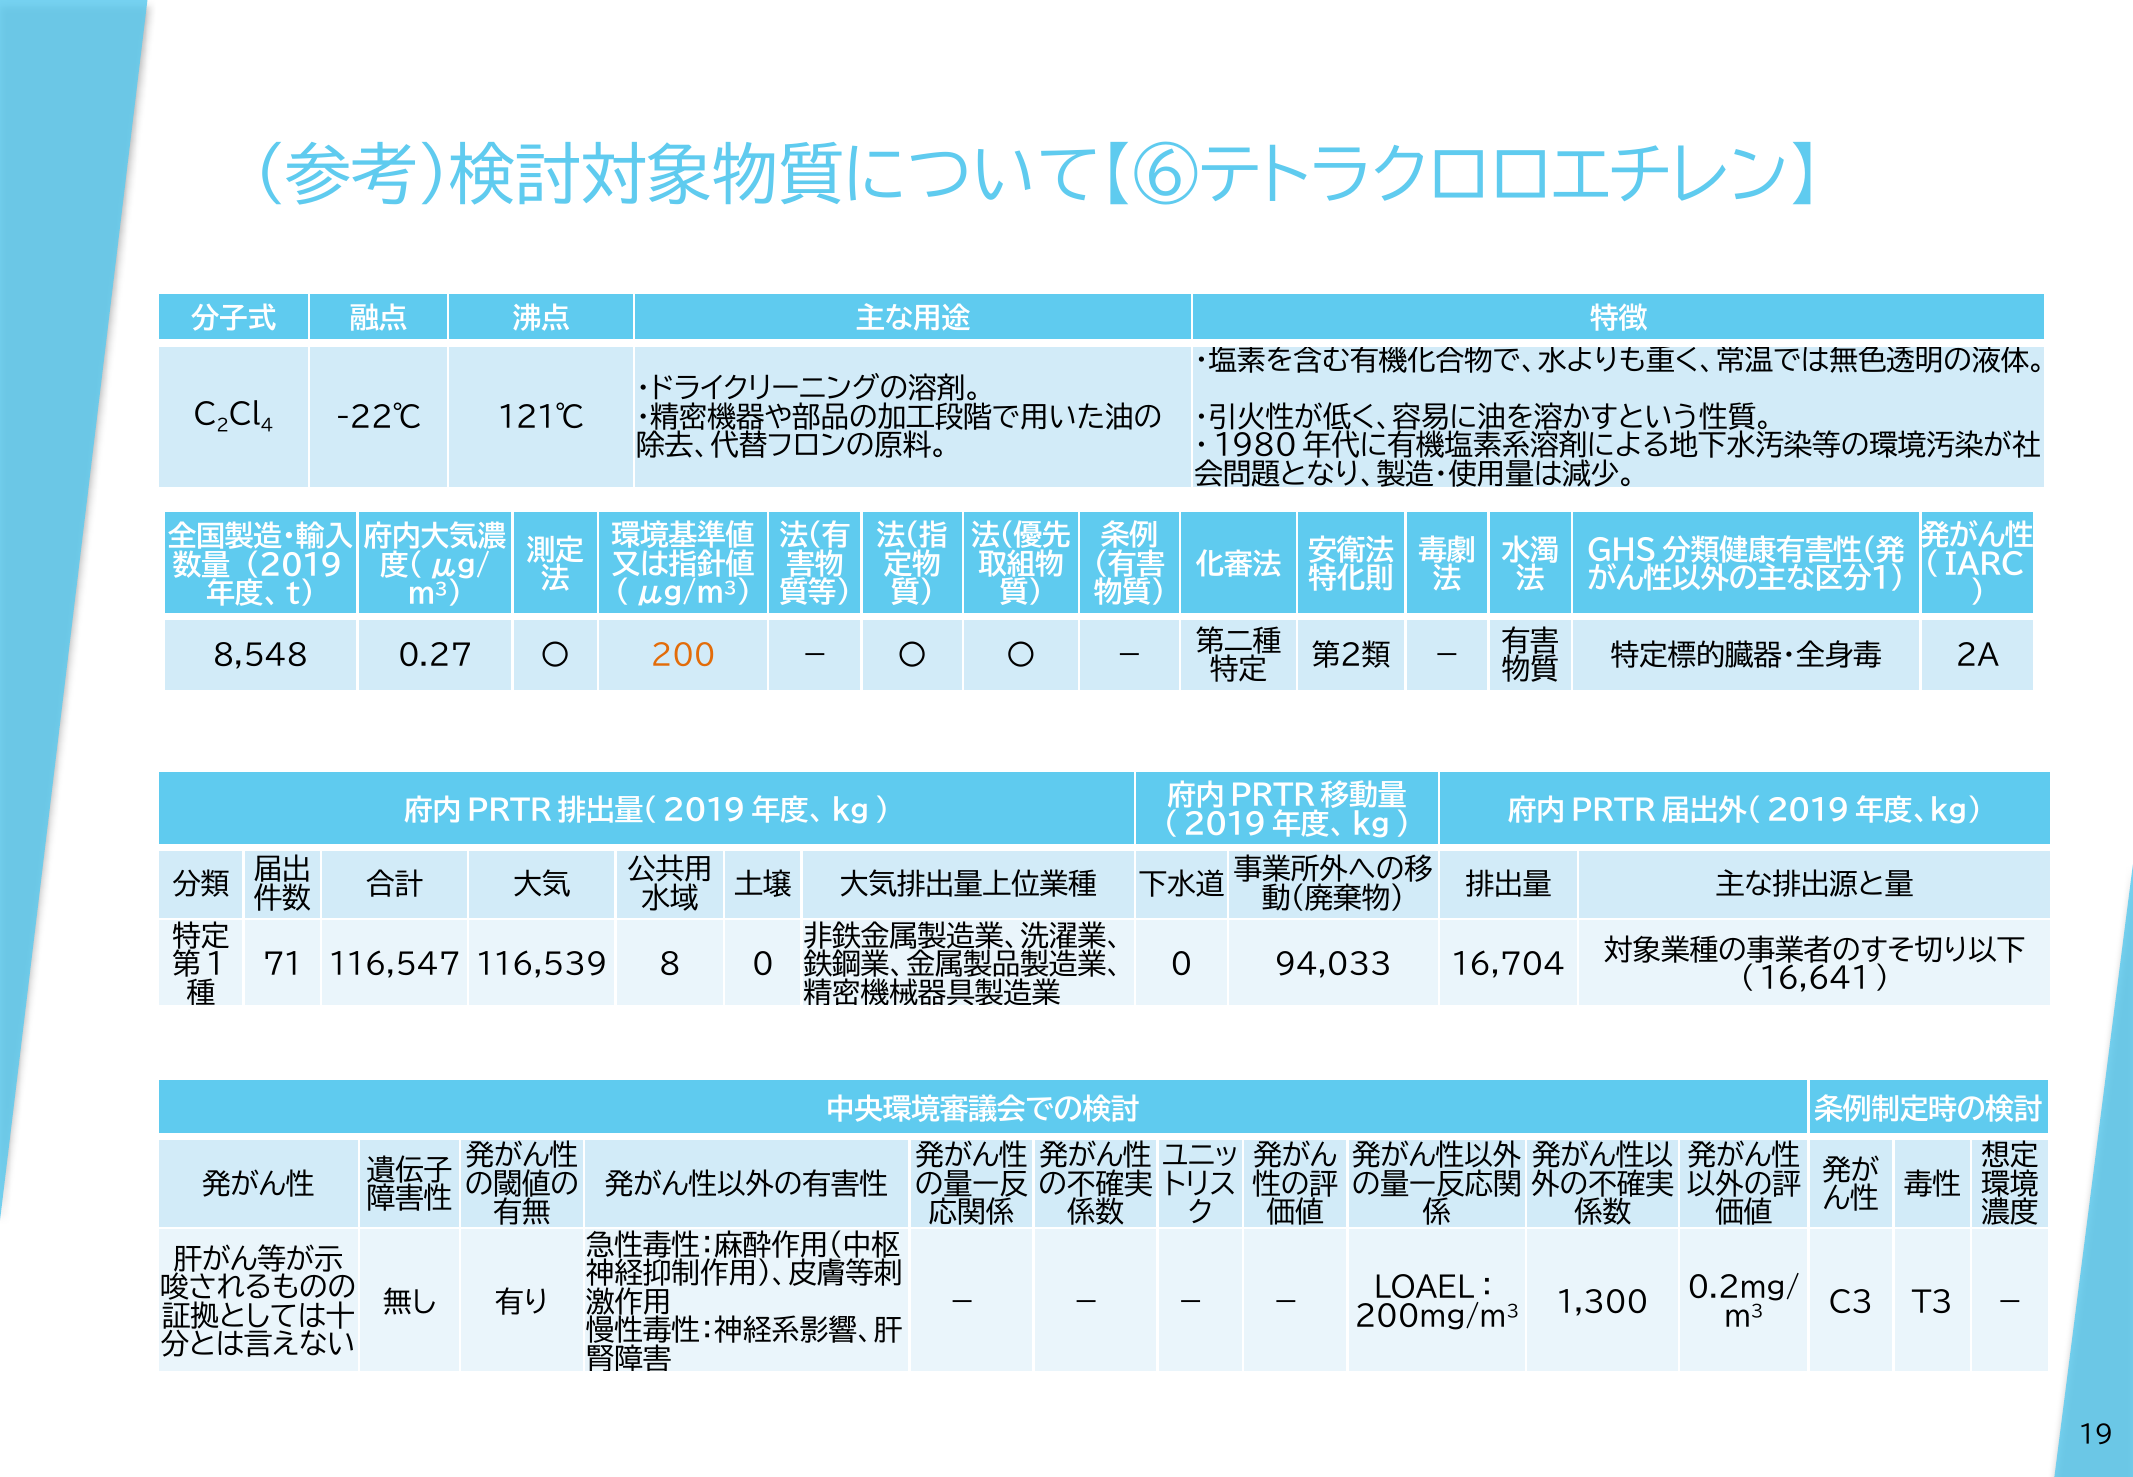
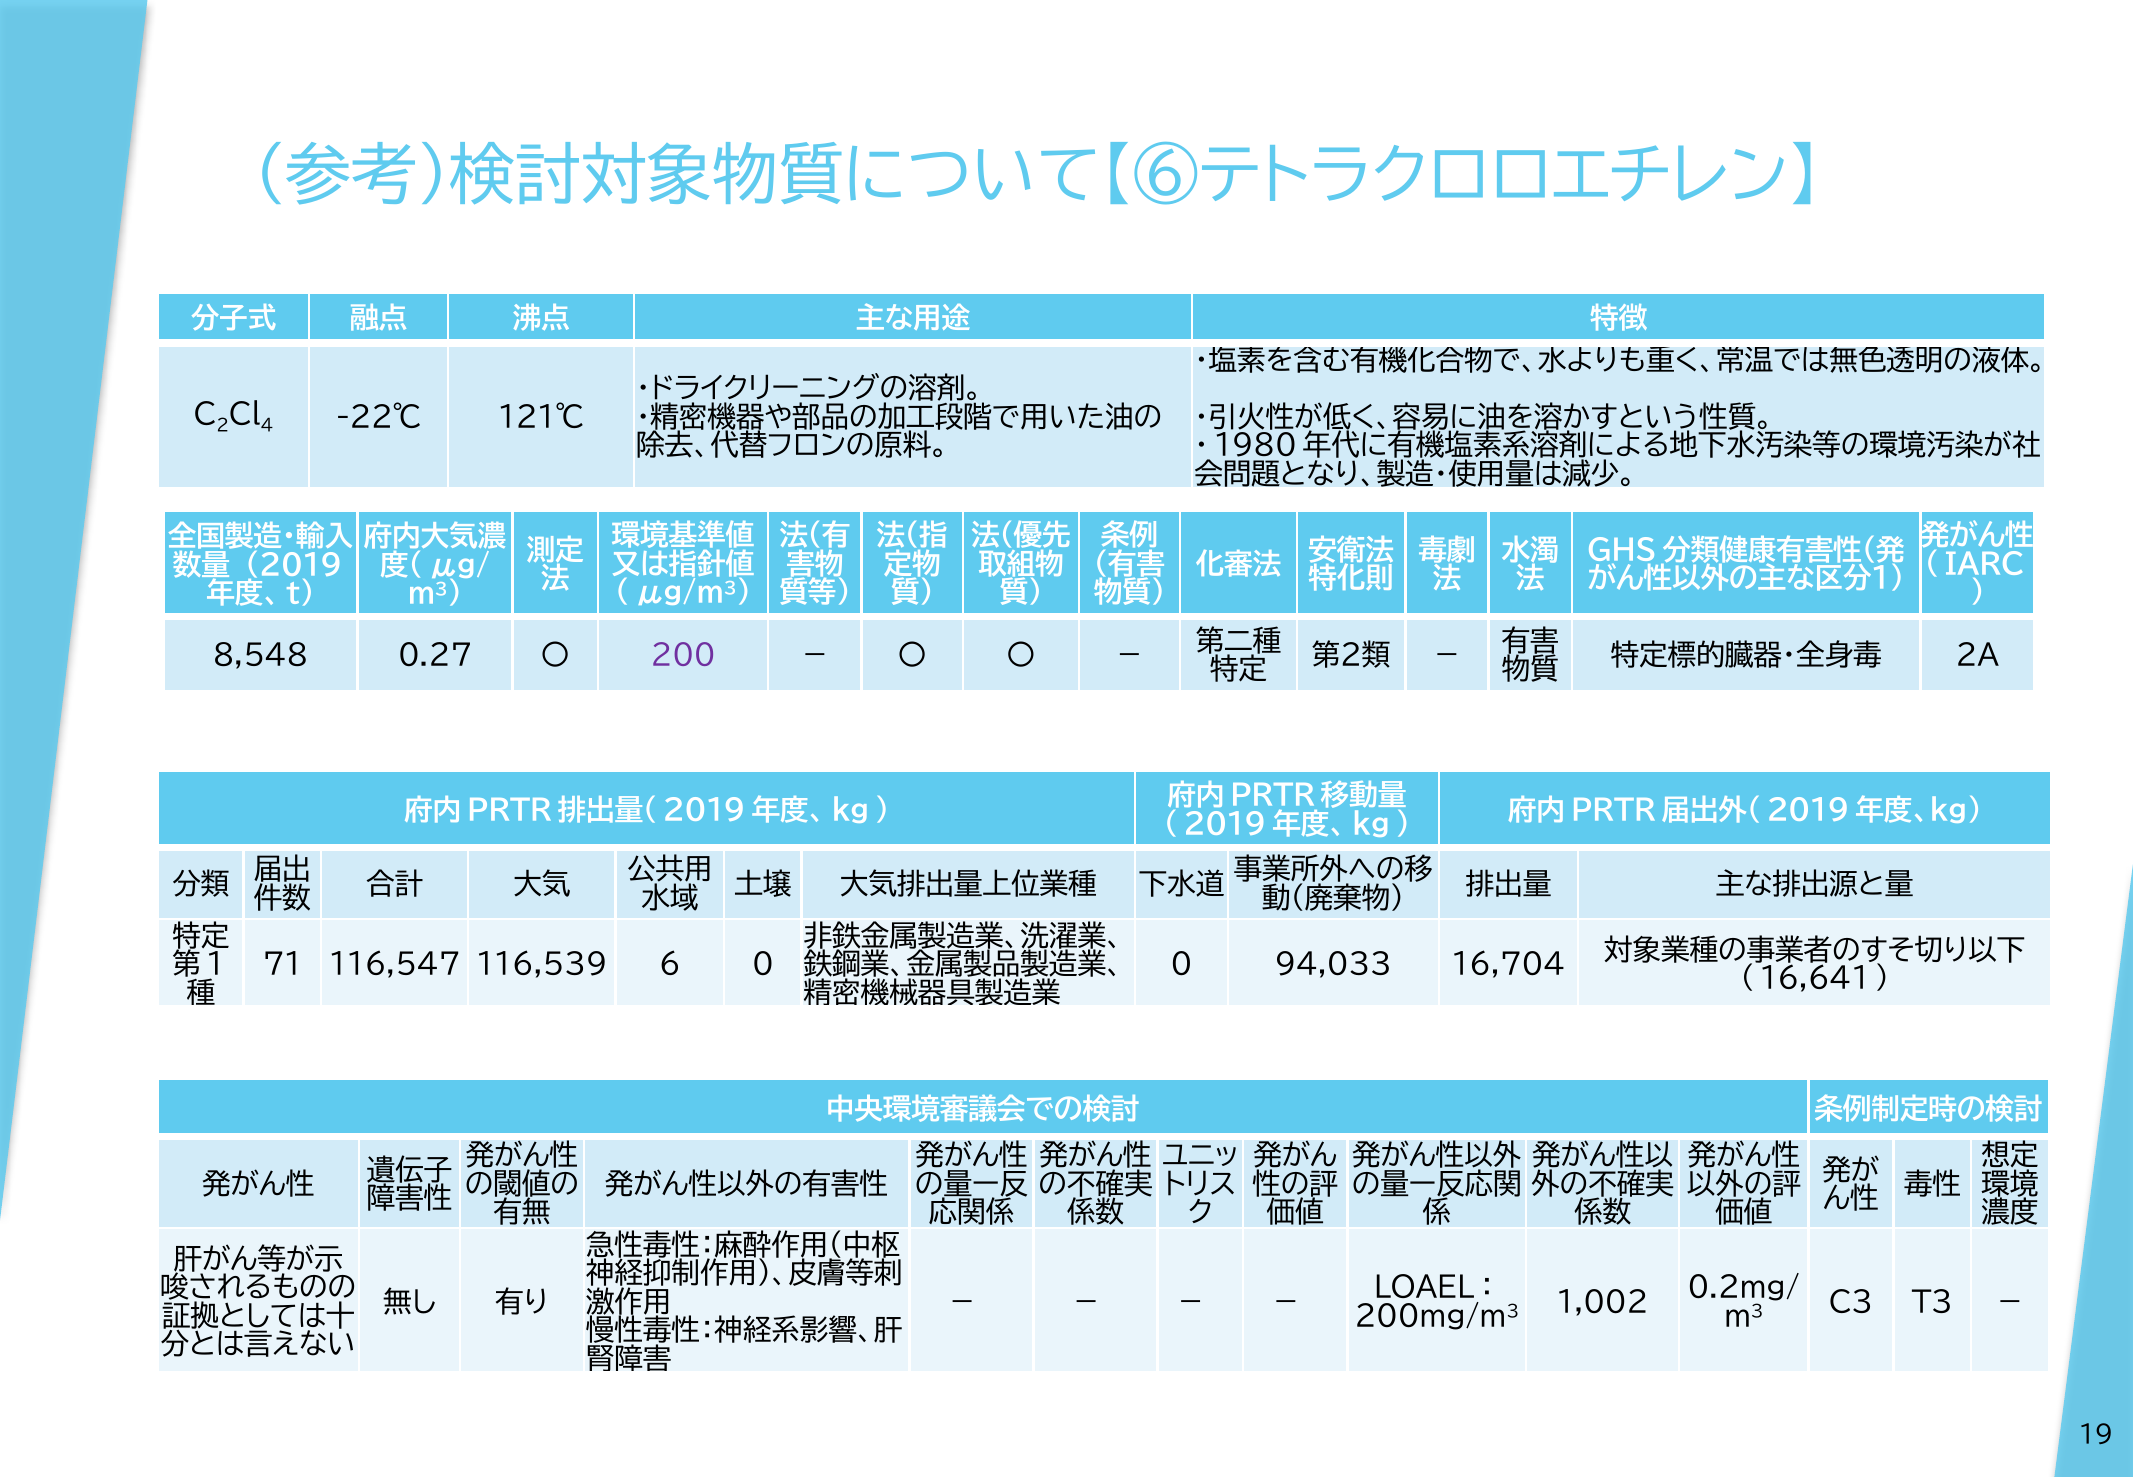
200 colour: orange -> purple
8: 8 -> 6
1,300: 1,300 -> 1,002
